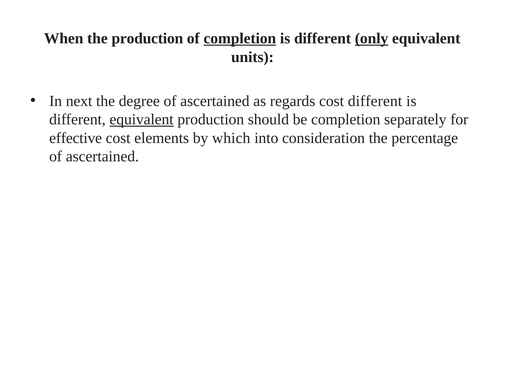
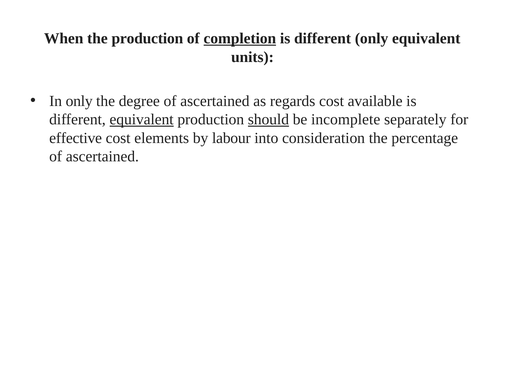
only at (372, 39) underline: present -> none
In next: next -> only
cost different: different -> available
should underline: none -> present
be completion: completion -> incomplete
which: which -> labour
